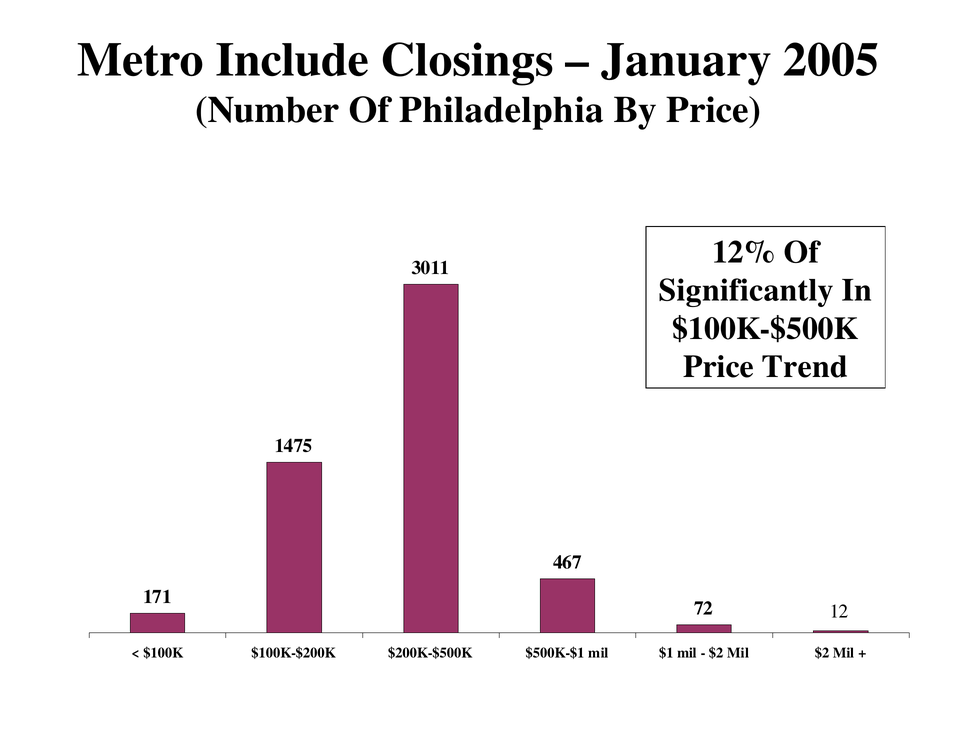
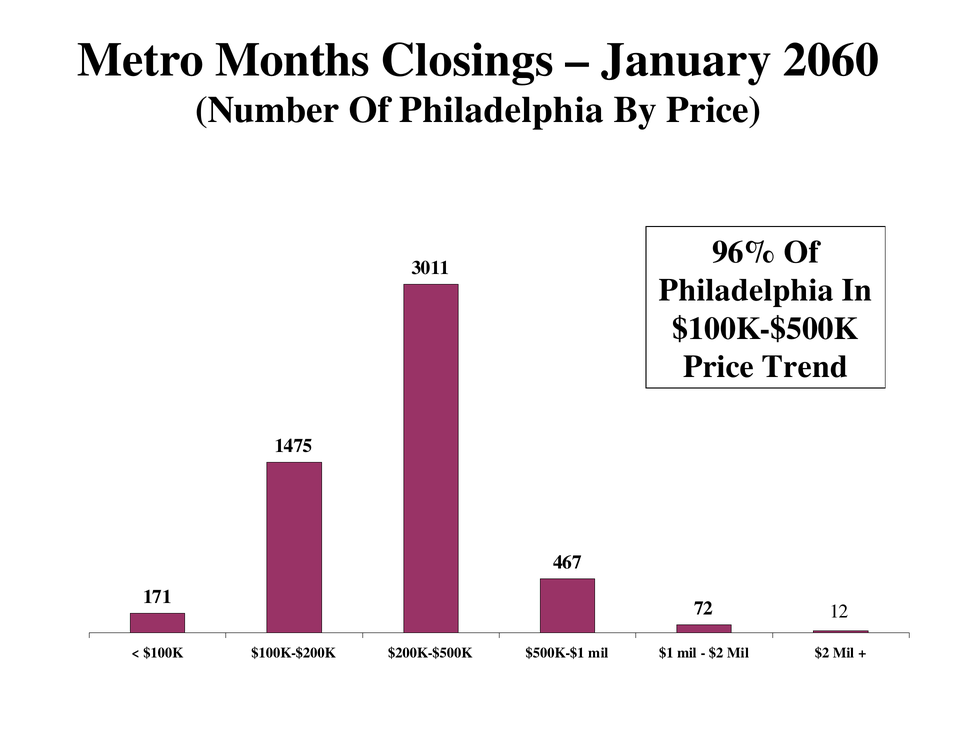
Include: Include -> Months
2005: 2005 -> 2060
12%: 12% -> 96%
Significantly at (746, 290): Significantly -> Philadelphia
